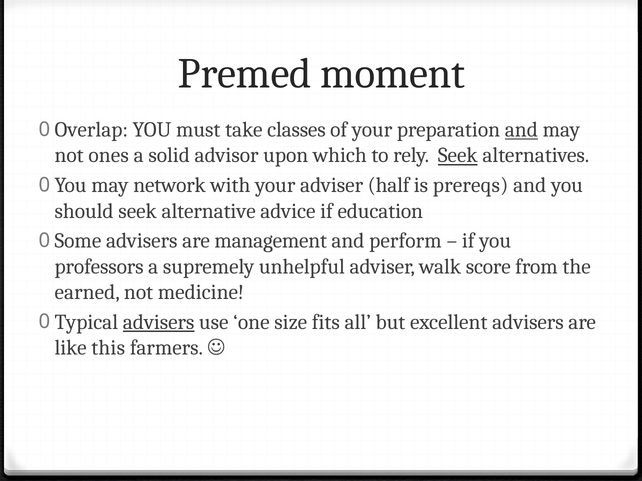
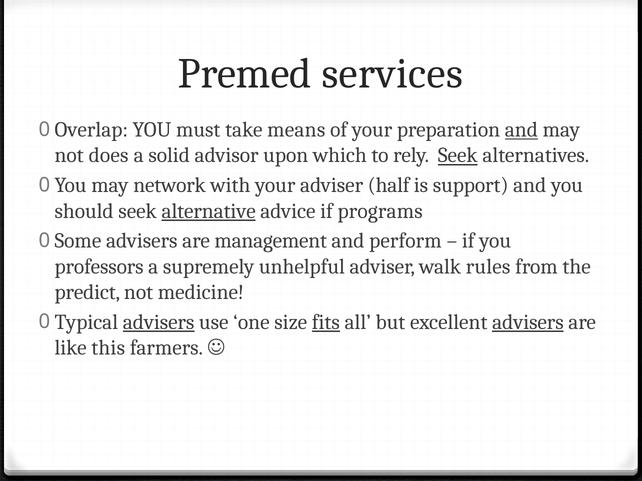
moment: moment -> services
classes: classes -> means
ones: ones -> does
prereqs: prereqs -> support
alternative underline: none -> present
education: education -> programs
score: score -> rules
earned: earned -> predict
fits underline: none -> present
advisers at (528, 322) underline: none -> present
